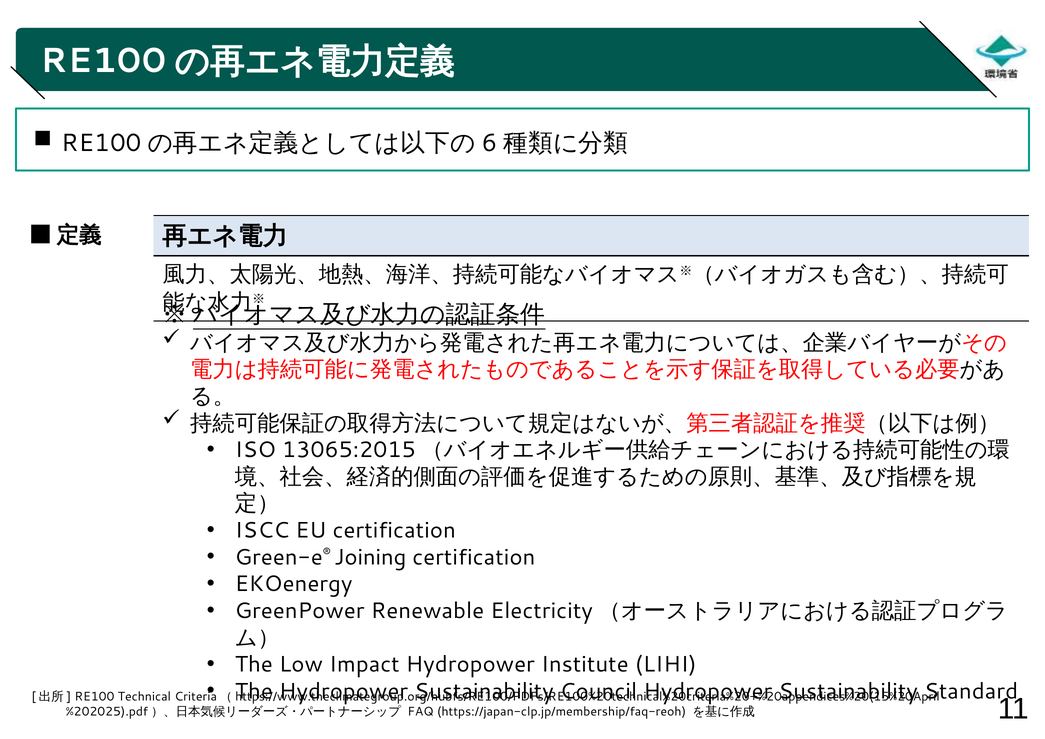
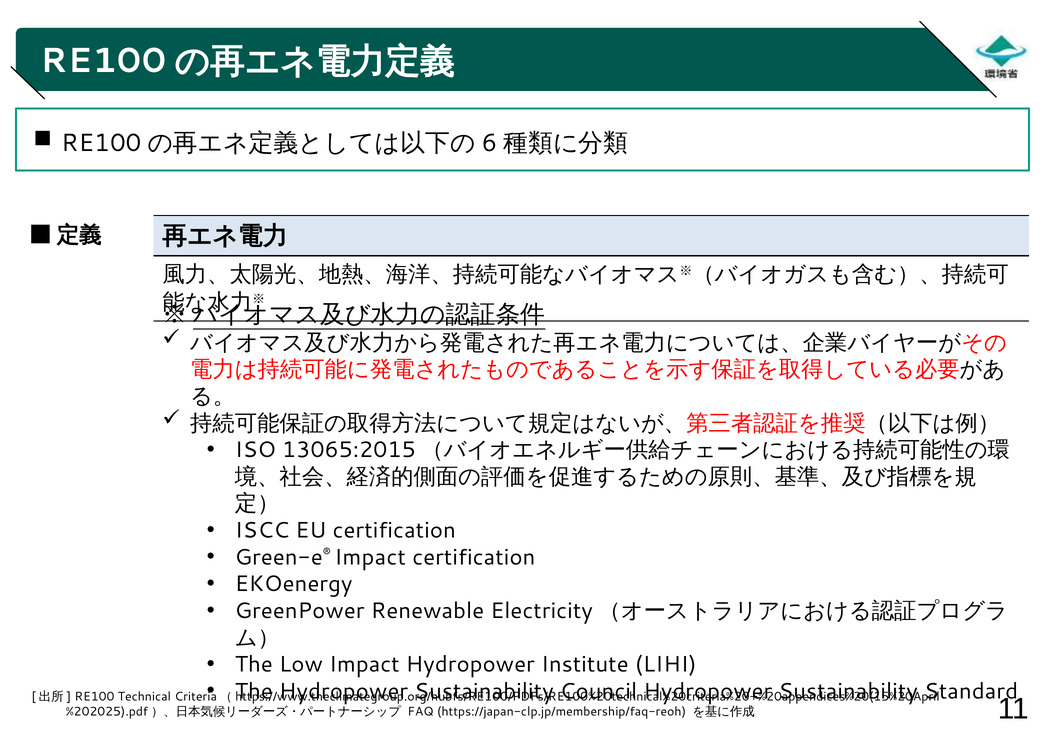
Green-e® Joining: Joining -> Impact
